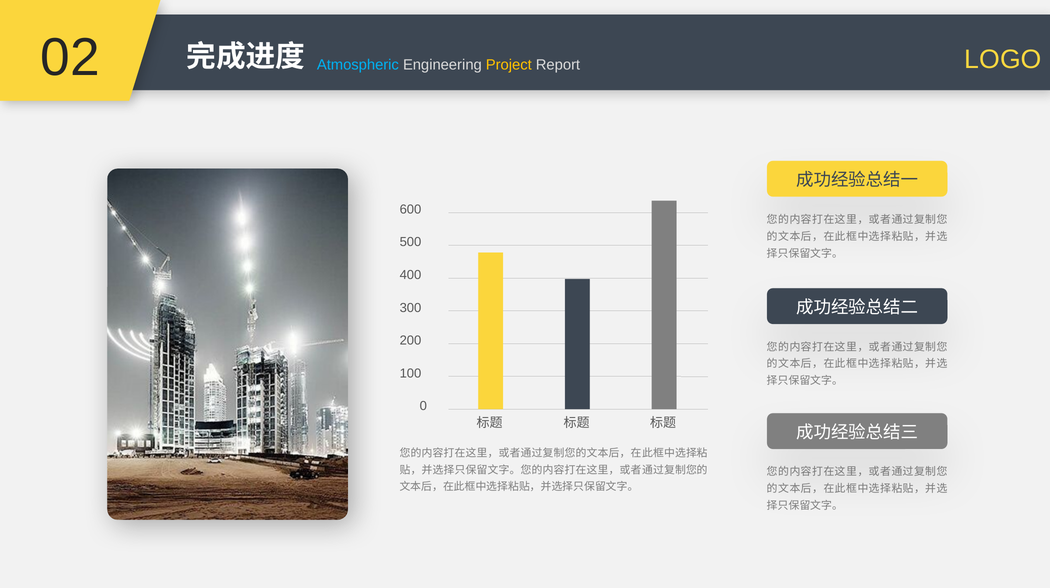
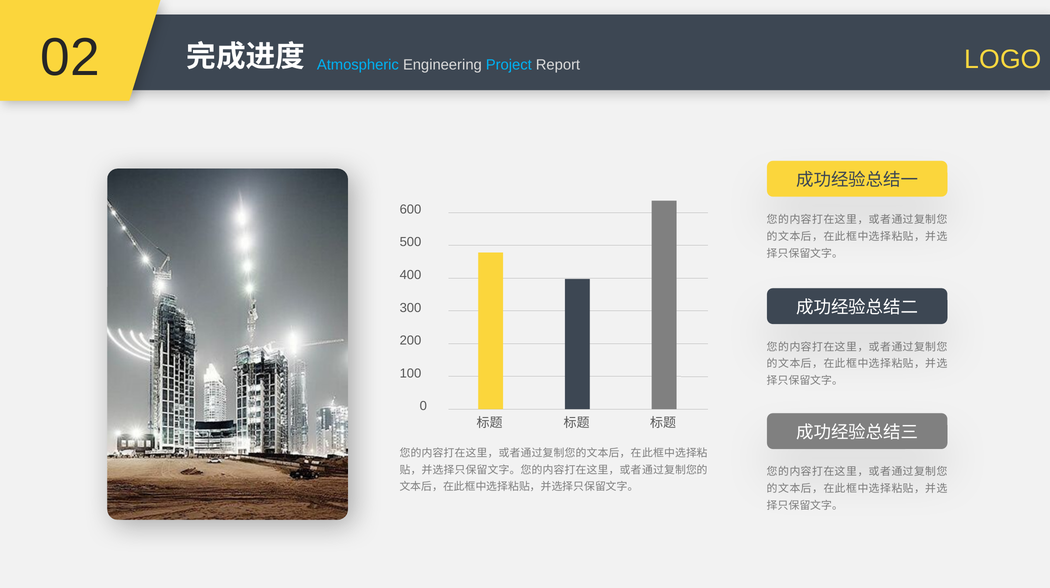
Project colour: yellow -> light blue
